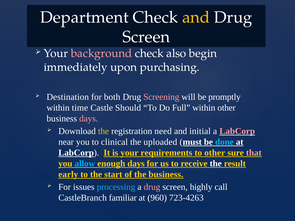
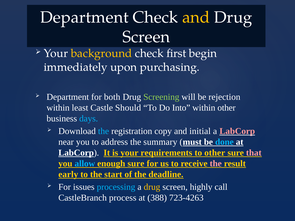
background colour: pink -> yellow
also: also -> first
Destination at (68, 97): Destination -> Department
Screening colour: pink -> light green
promptly: promptly -> rejection
time: time -> least
Full: Full -> Into
days at (89, 119) colour: pink -> light blue
the at (104, 131) colour: yellow -> light blue
need: need -> copy
clinical: clinical -> address
uploaded: uploaded -> summary
enough days: days -> sure
the at (216, 164) colour: white -> pink
the business: business -> deadline
drug at (152, 187) colour: pink -> yellow
familiar: familiar -> process
960: 960 -> 388
